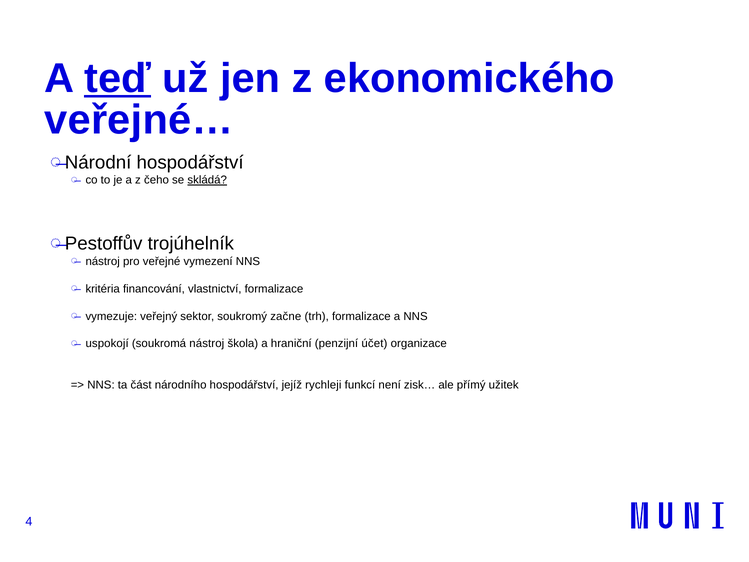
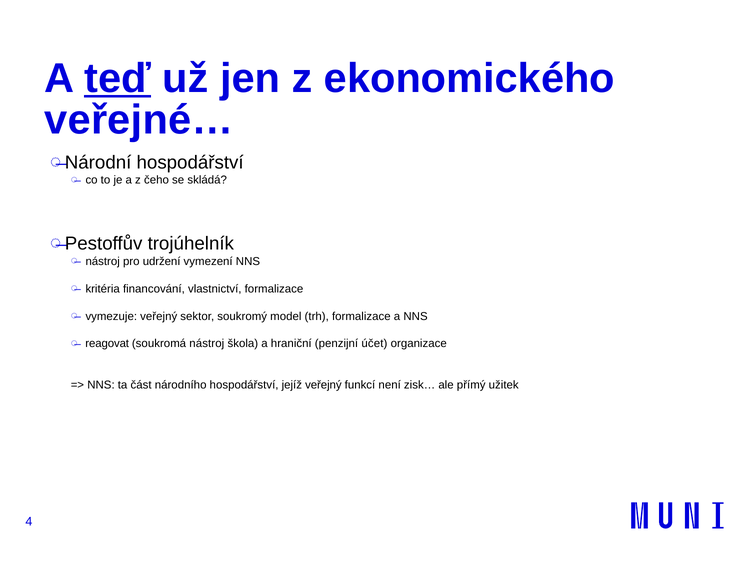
skládá underline: present -> none
veřejné: veřejné -> udržení
začne: začne -> model
uspokojí: uspokojí -> reagovat
jejíž rychleji: rychleji -> veřejný
